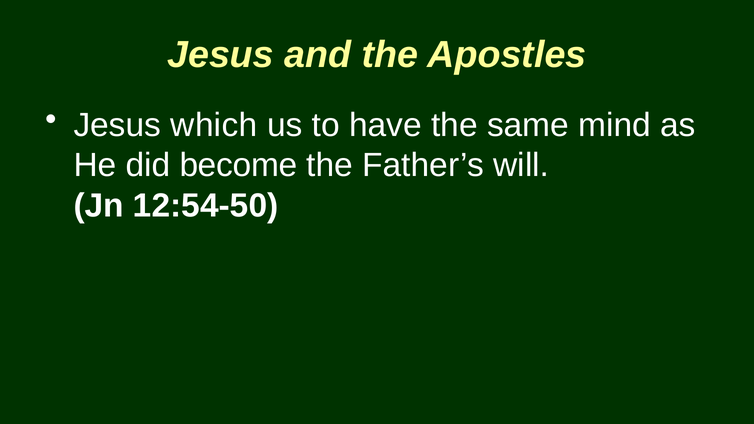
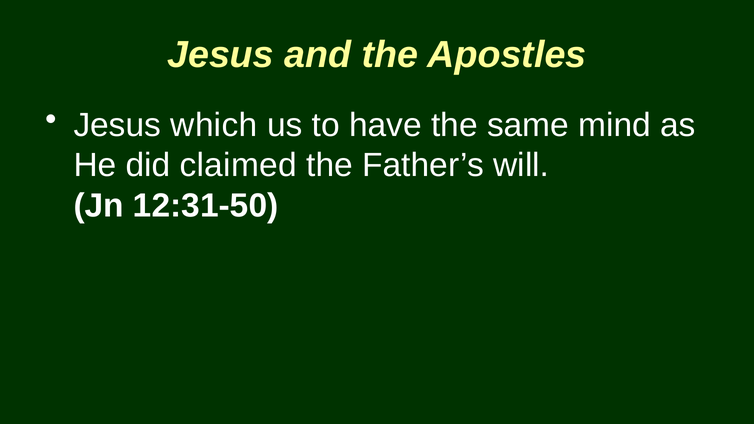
become: become -> claimed
12:54-50: 12:54-50 -> 12:31-50
